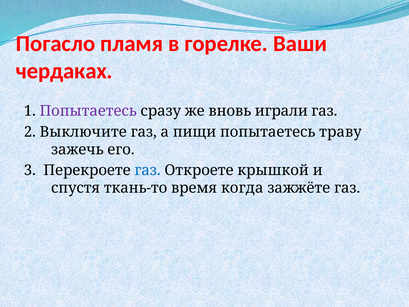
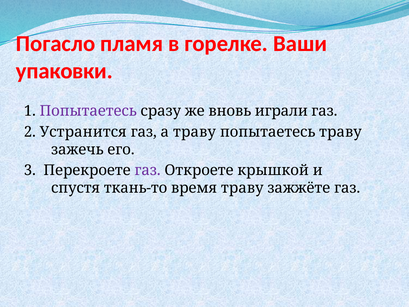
чердаках: чердаках -> упаковки
Выключите: Выключите -> Устранится
а пищи: пищи -> траву
газ at (148, 170) colour: blue -> purple
время когда: когда -> траву
